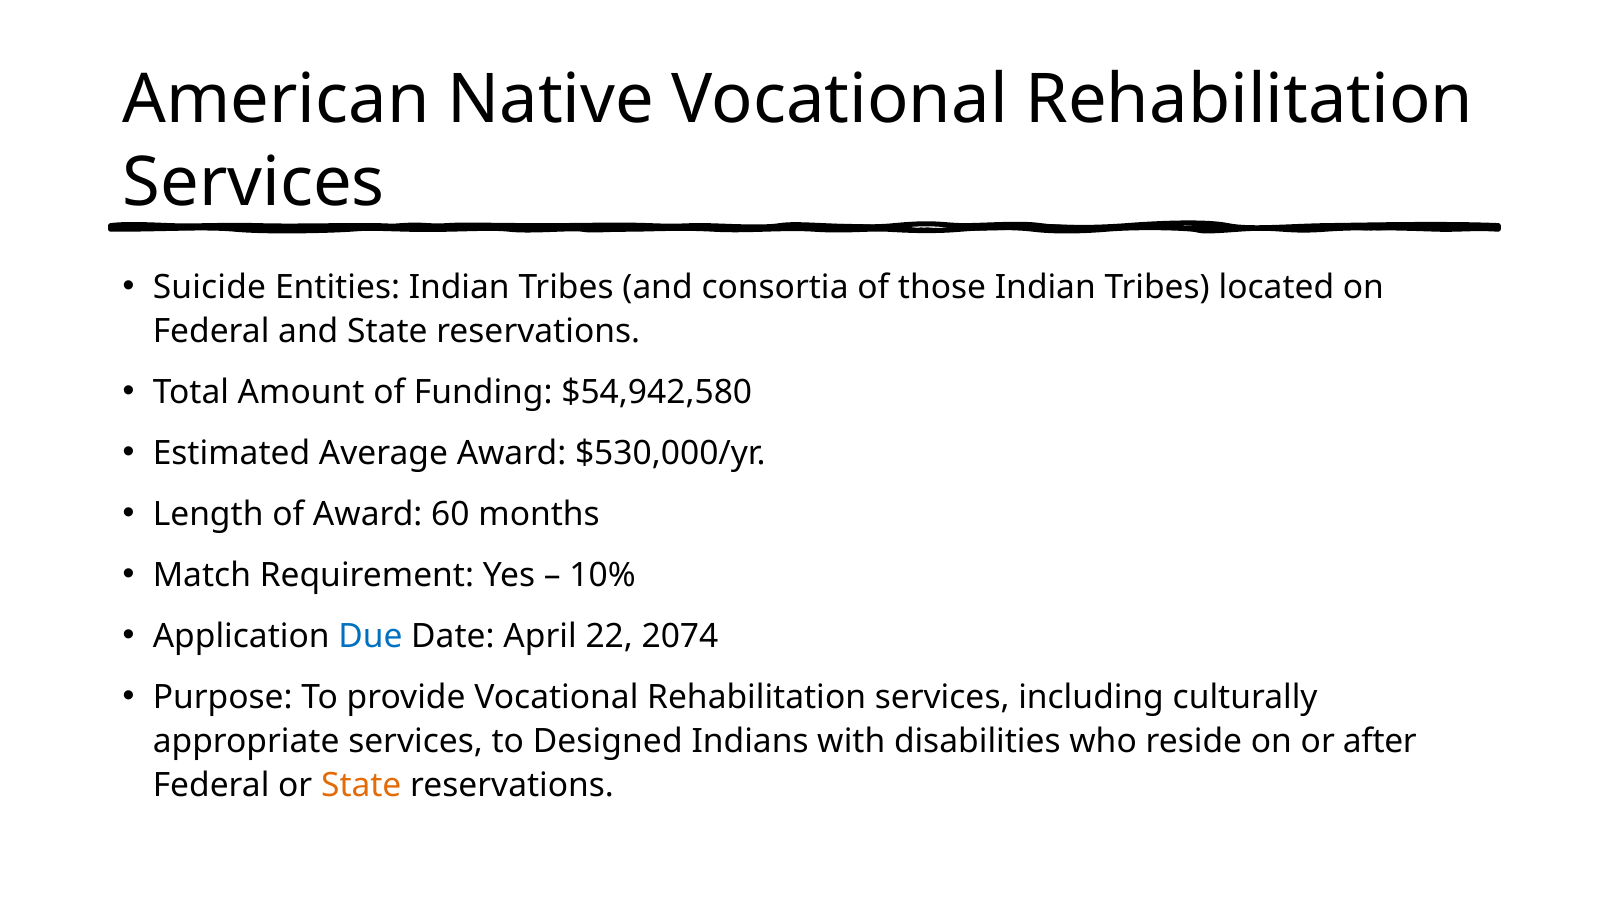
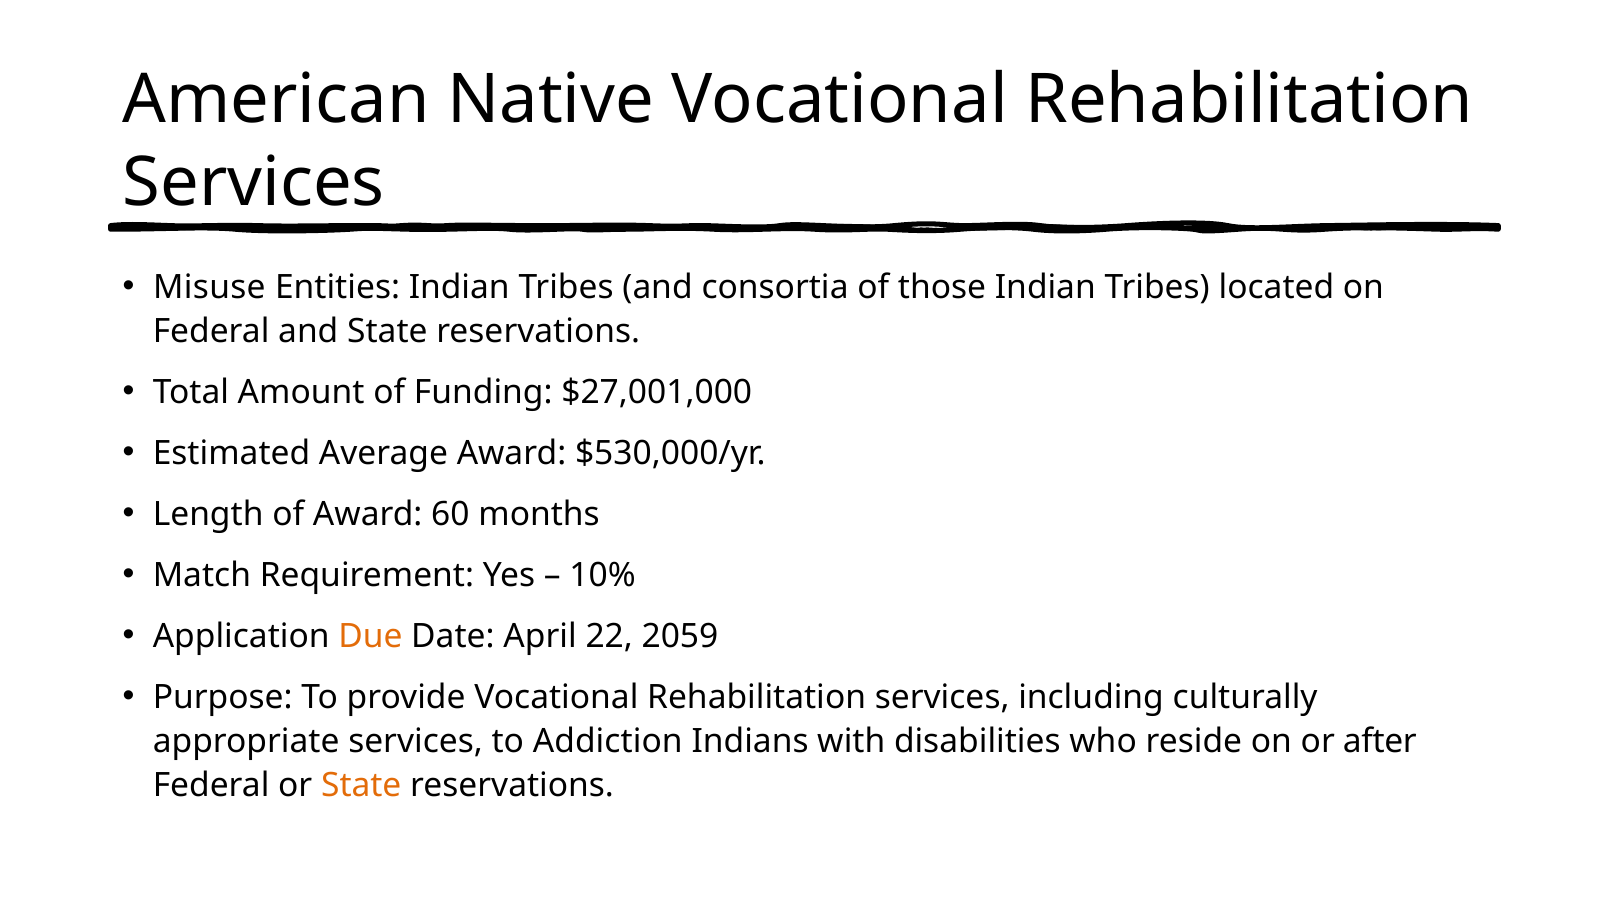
Suicide: Suicide -> Misuse
$54,942,580: $54,942,580 -> $27,001,000
Due colour: blue -> orange
2074: 2074 -> 2059
Designed: Designed -> Addiction
